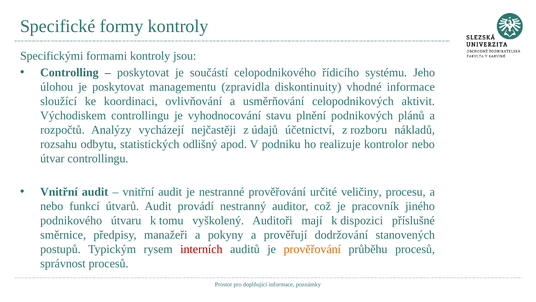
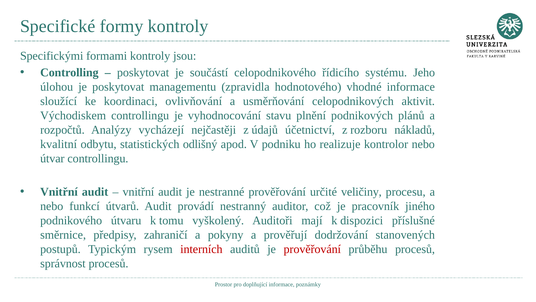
diskontinuity: diskontinuity -> hodnotového
rozsahu: rozsahu -> kvalitní
manažeři: manažeři -> zahraničí
prověřování at (312, 249) colour: orange -> red
